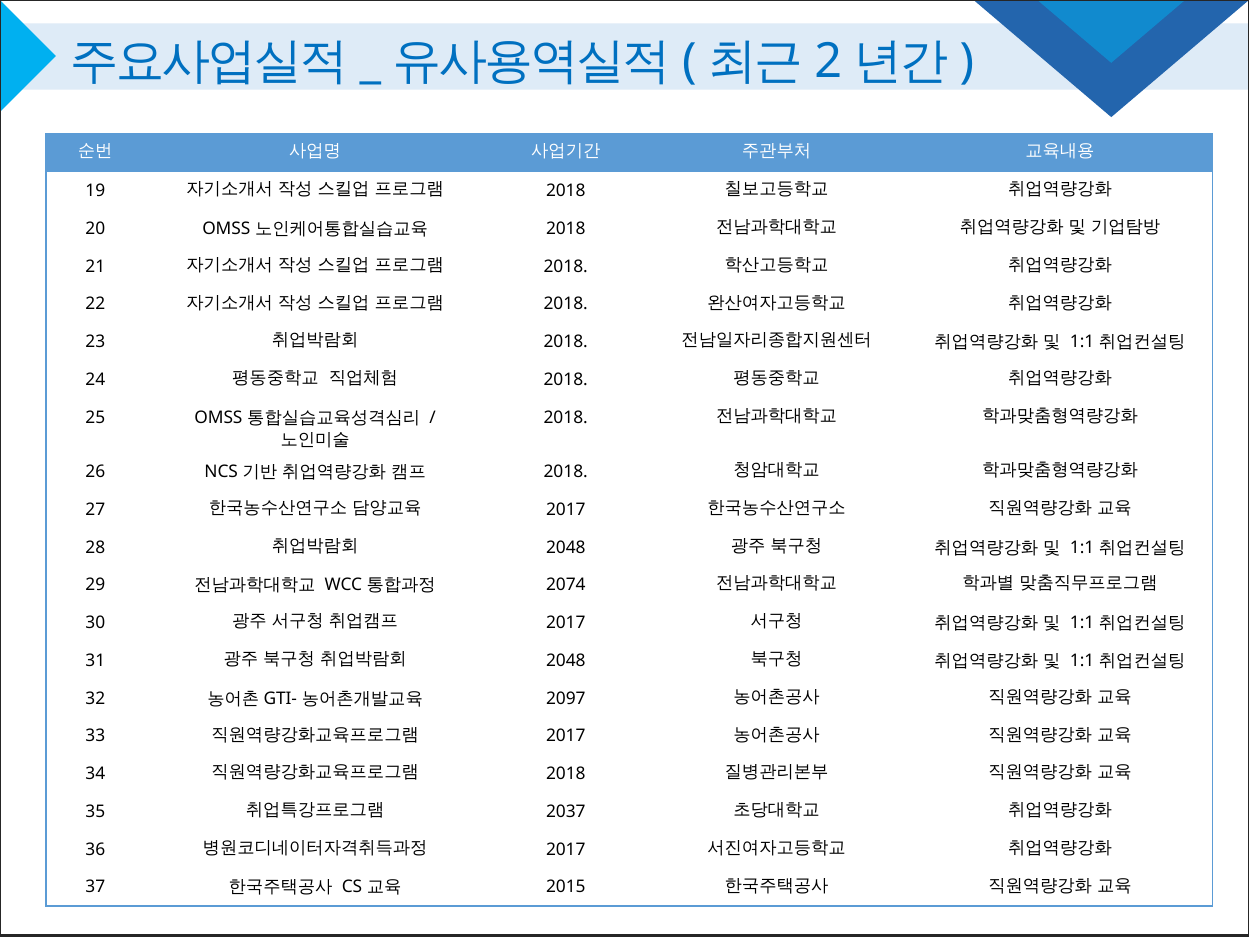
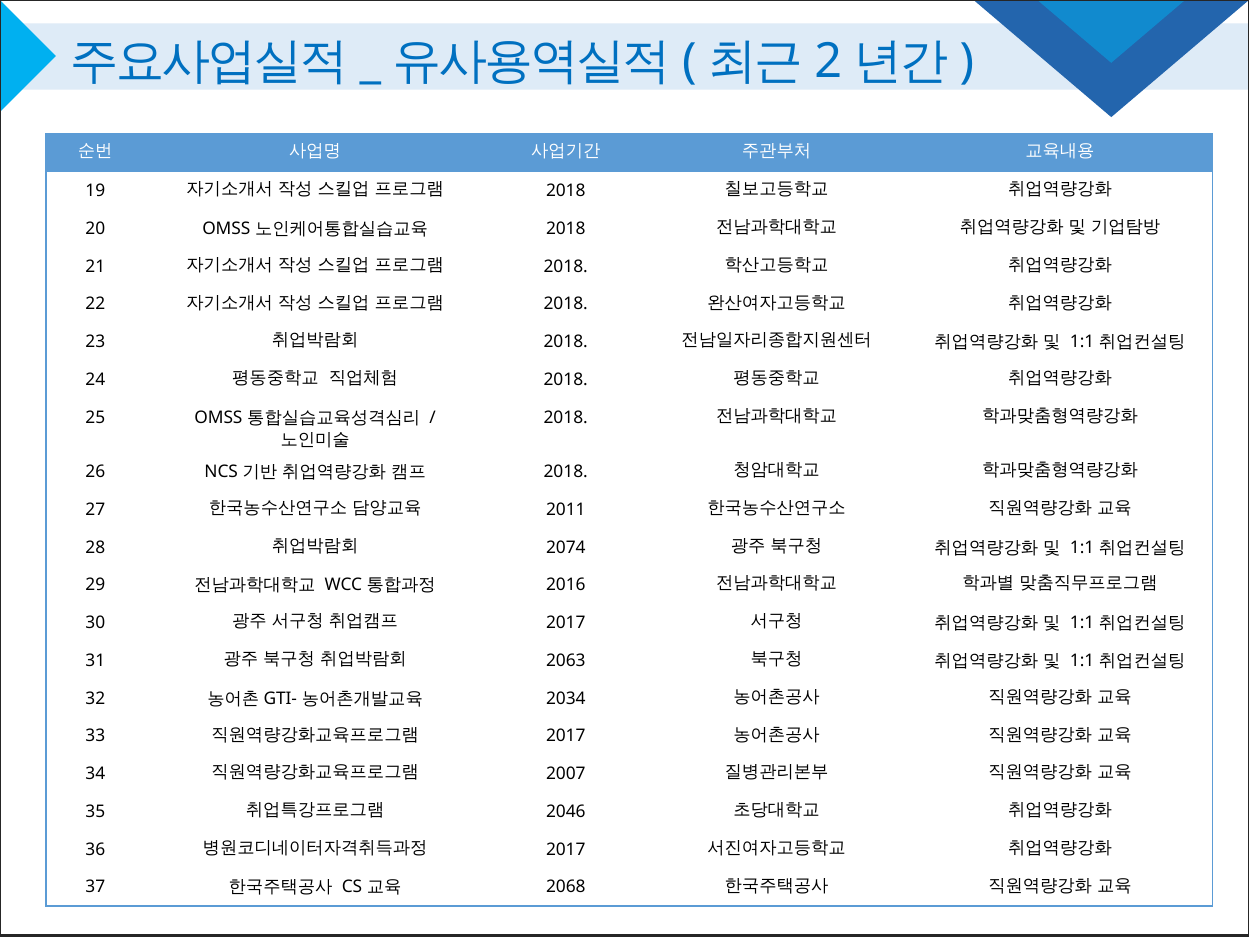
2017 at (566, 509): 2017 -> 2011
2048 at (566, 547): 2048 -> 2074
2074: 2074 -> 2016
2048 at (566, 660): 2048 -> 2063
2097: 2097 -> 2034
2018 at (566, 774): 2018 -> 2007
2037: 2037 -> 2046
2015: 2015 -> 2068
